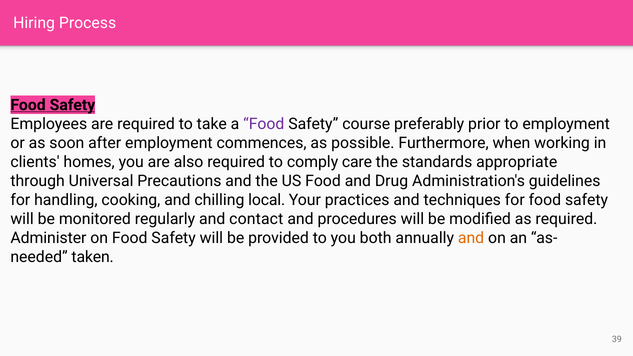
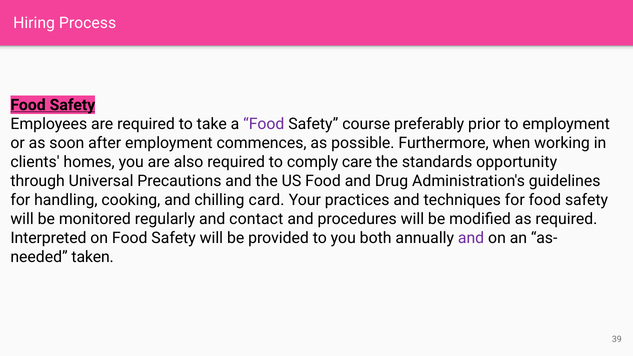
appropriate: appropriate -> opportunity
local: local -> card
Administer: Administer -> Interpreted
and at (471, 238) colour: orange -> purple
